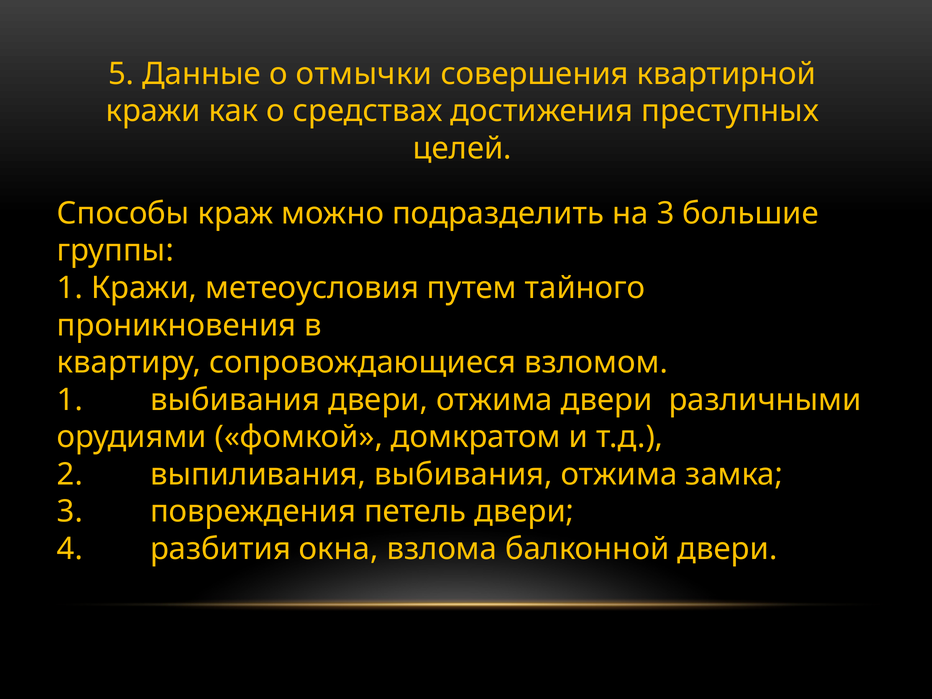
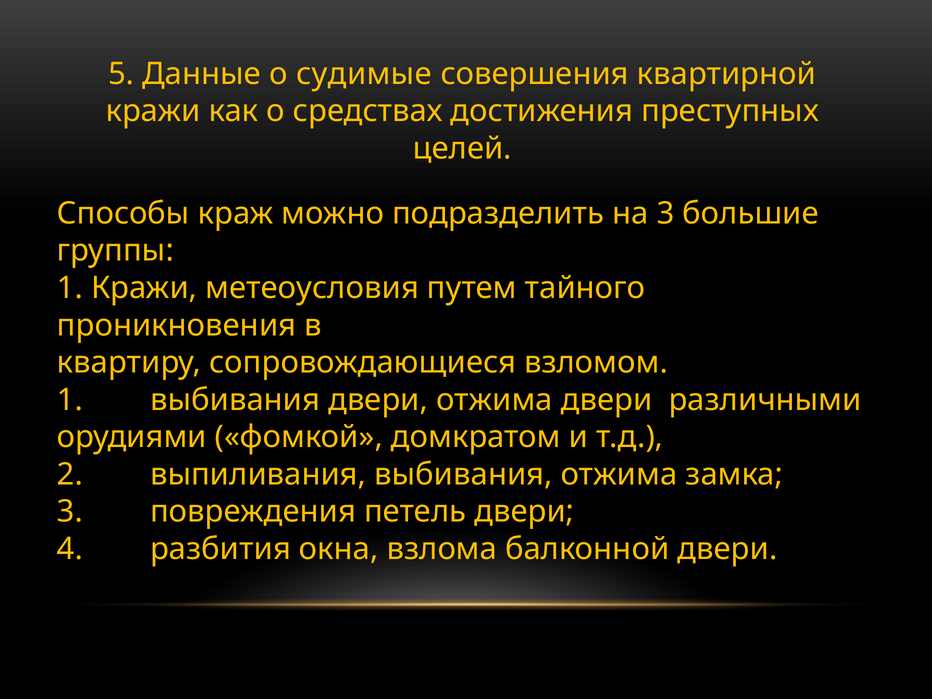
отмычки: отмычки -> судимые
